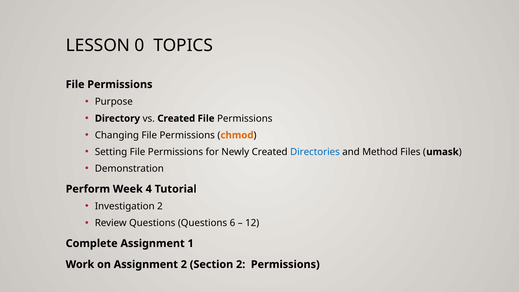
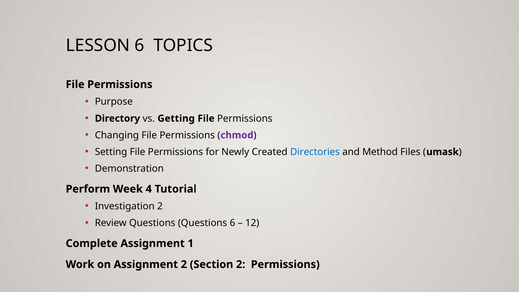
LESSON 0: 0 -> 6
vs Created: Created -> Getting
chmod colour: orange -> purple
